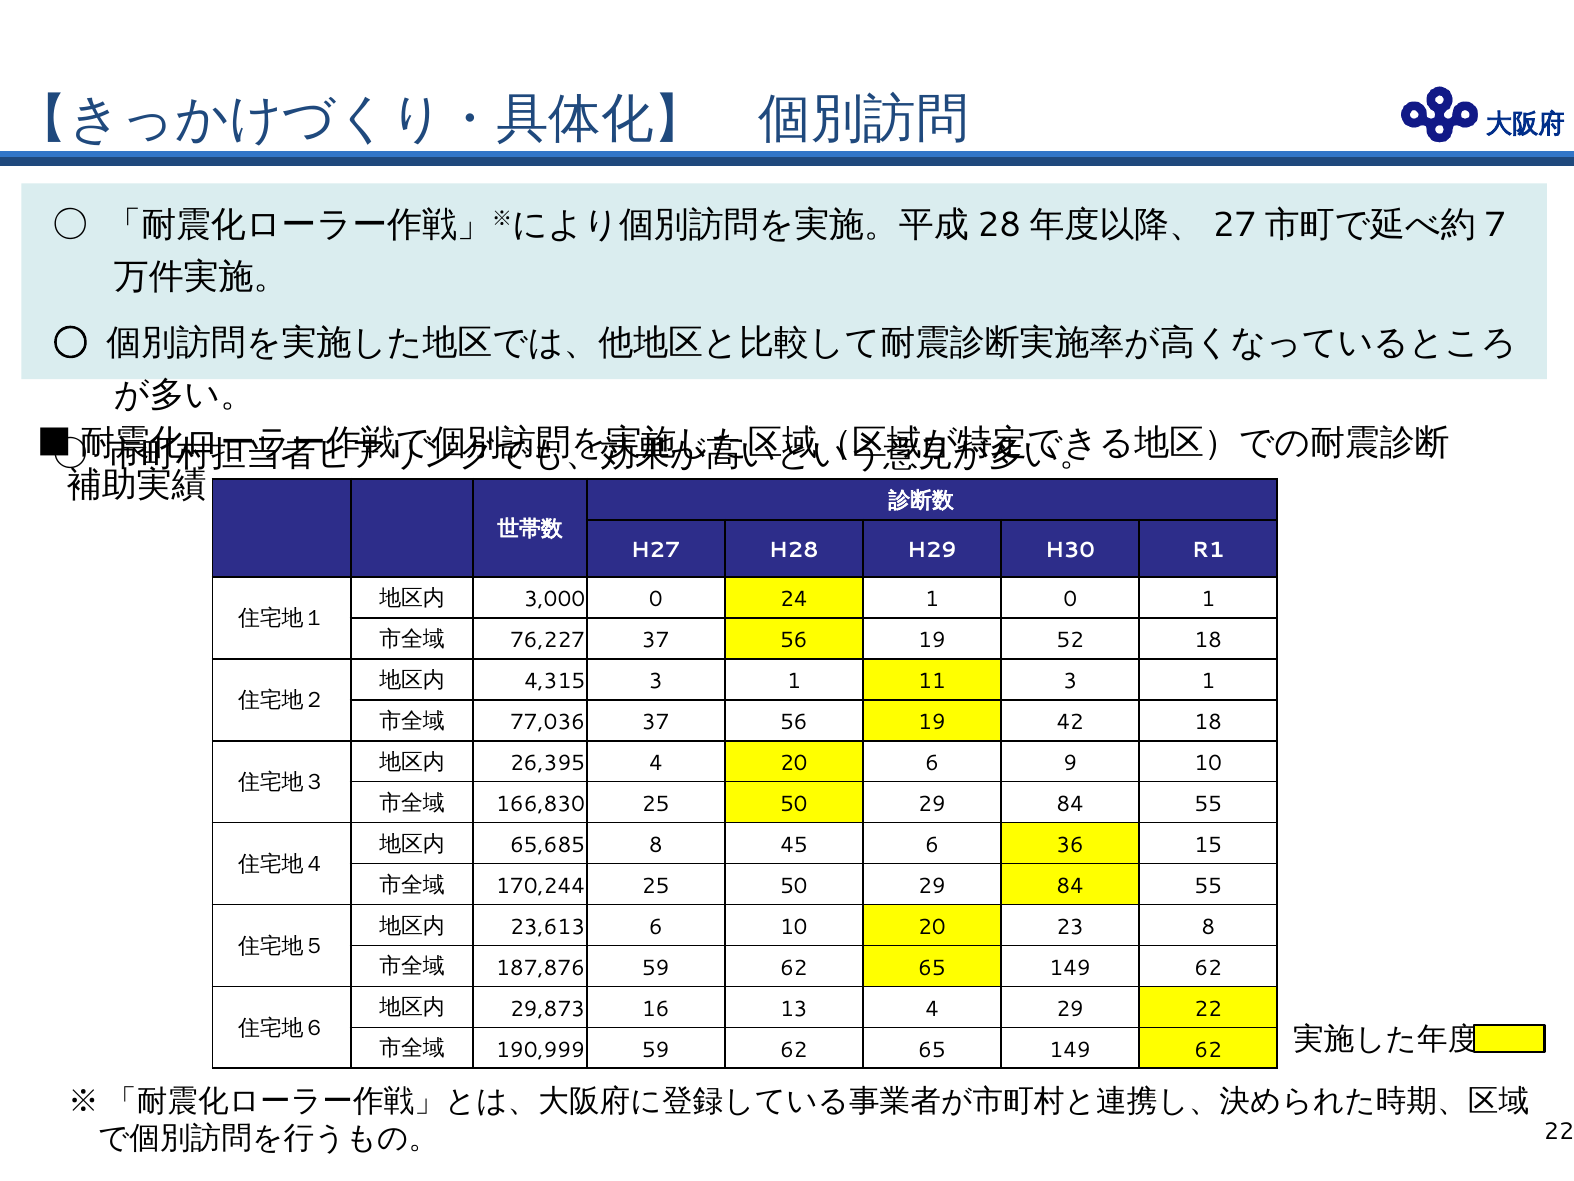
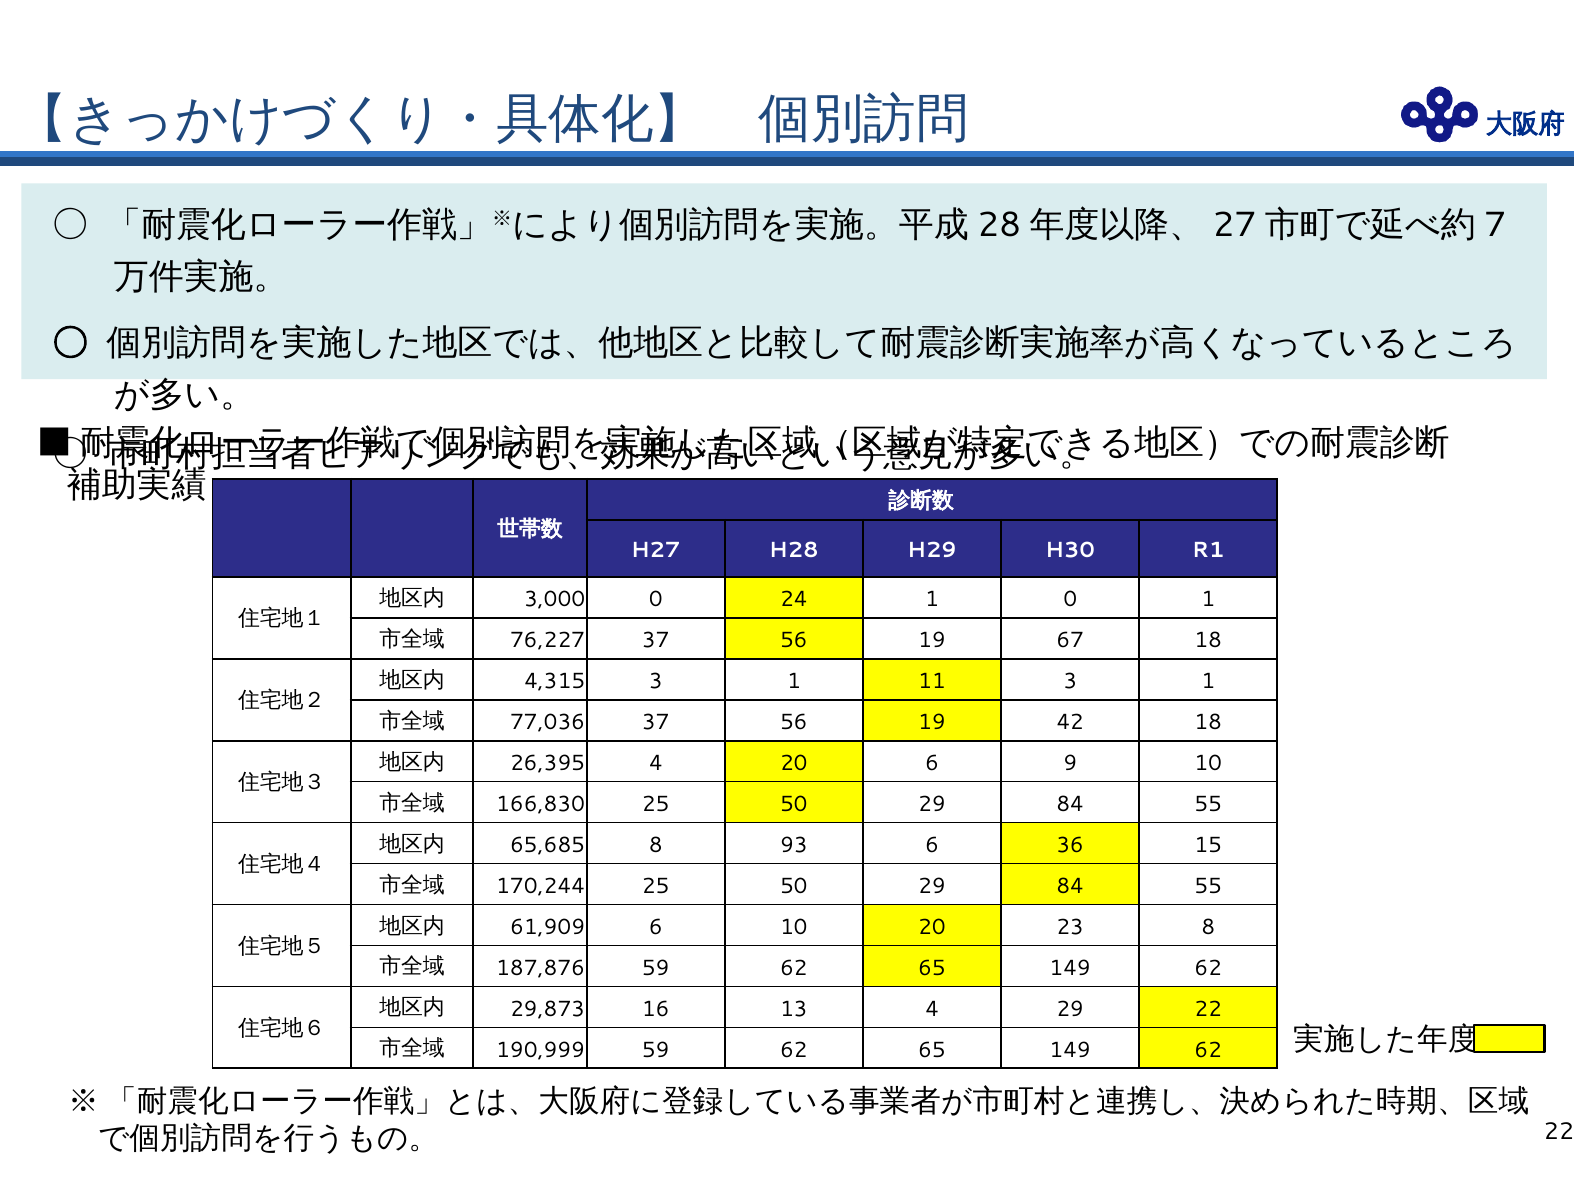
52: 52 -> 67
45: 45 -> 93
23,613: 23,613 -> 61,909
